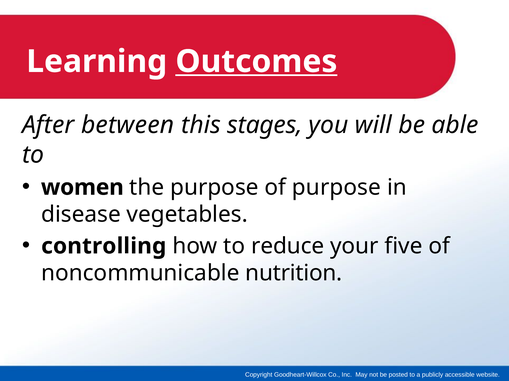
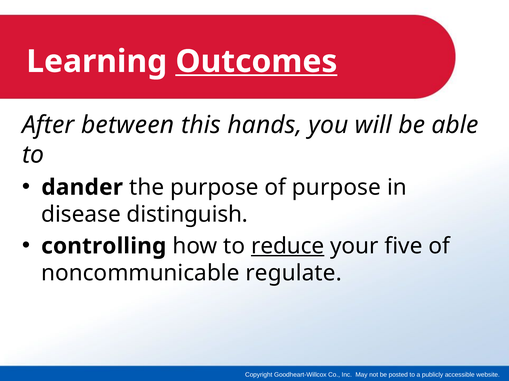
stages: stages -> hands
women: women -> dander
vegetables: vegetables -> distinguish
reduce underline: none -> present
nutrition: nutrition -> regulate
